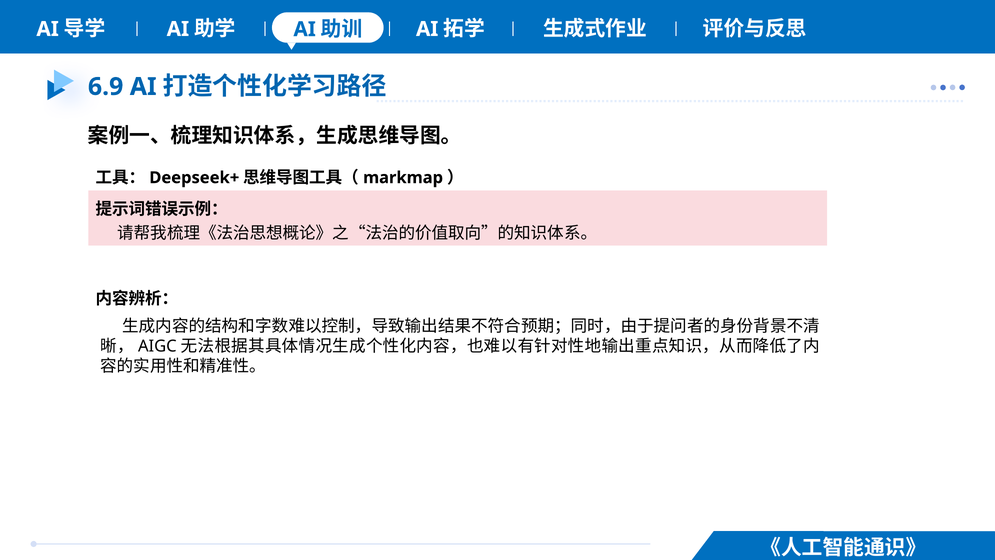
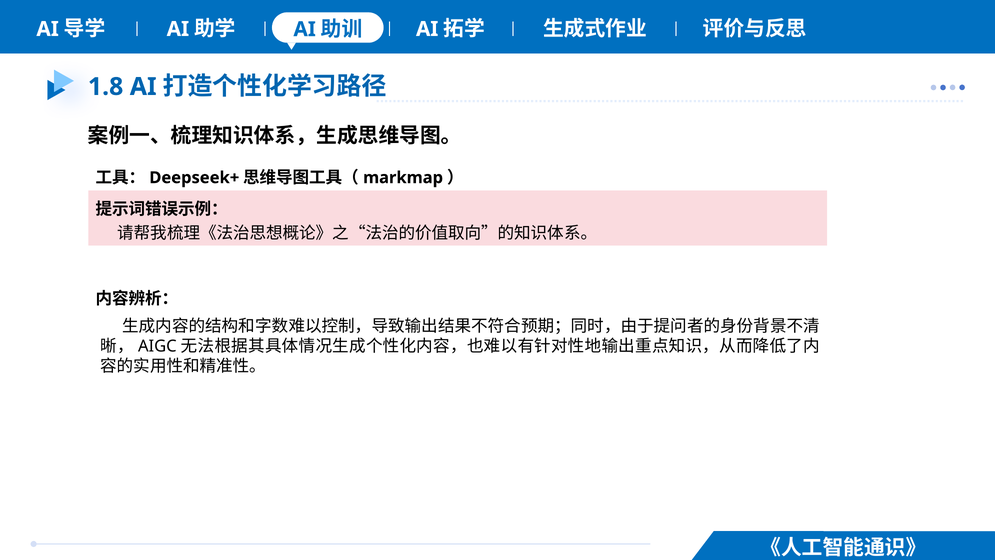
6.9: 6.9 -> 1.8
